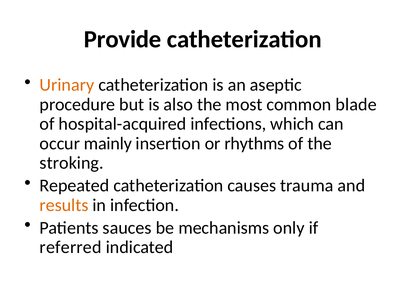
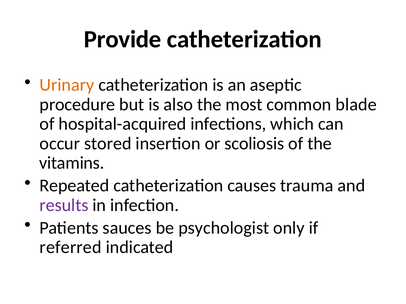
mainly: mainly -> stored
rhythms: rhythms -> scoliosis
stroking: stroking -> vitamins
results colour: orange -> purple
mechanisms: mechanisms -> psychologist
